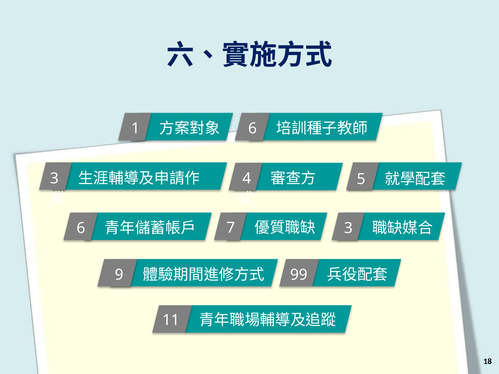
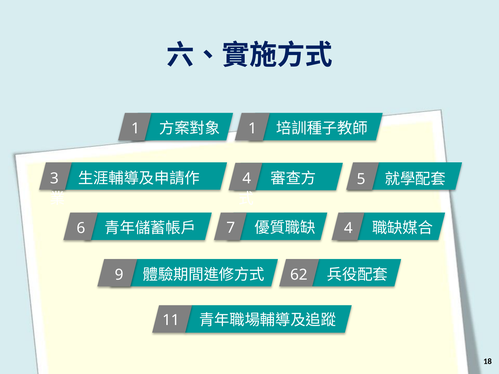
6 at (252, 129): 6 -> 1
3 at (348, 228): 3 -> 4
99: 99 -> 62
